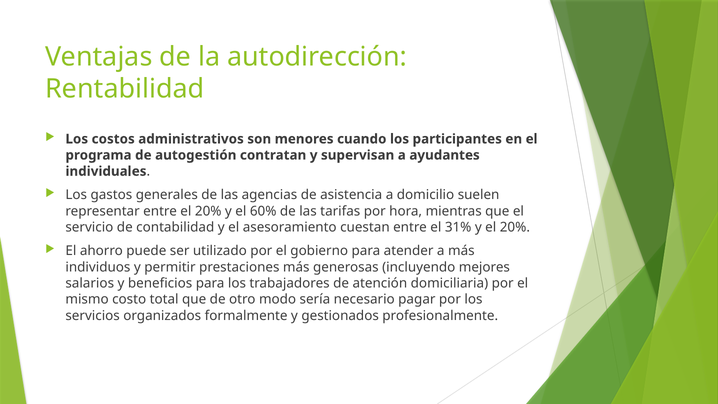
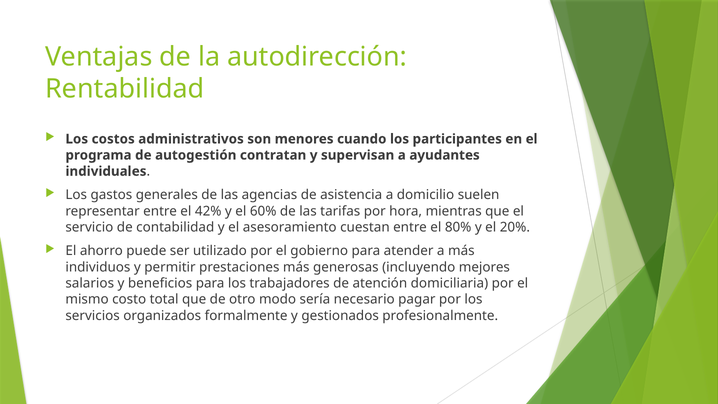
entre el 20%: 20% -> 42%
31%: 31% -> 80%
